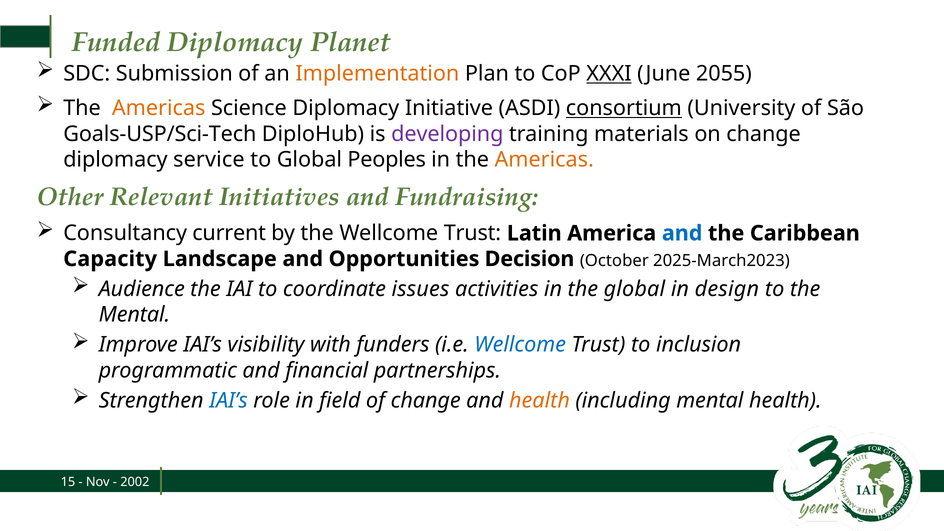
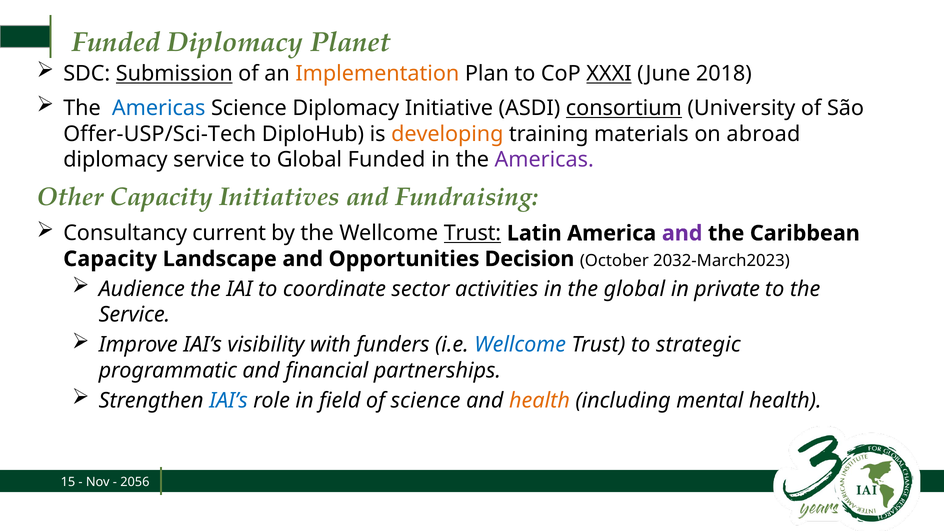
Submission underline: none -> present
2055: 2055 -> 2018
Americas at (159, 108) colour: orange -> blue
Goals-USP/Sci-Tech: Goals-USP/Sci-Tech -> Offer-USP/Sci-Tech
developing colour: purple -> orange
on change: change -> abroad
Global Peoples: Peoples -> Funded
Americas at (544, 160) colour: orange -> purple
Other Relevant: Relevant -> Capacity
Trust at (472, 233) underline: none -> present
and at (682, 233) colour: blue -> purple
2025-March2023: 2025-March2023 -> 2032-March2023
issues: issues -> sector
design: design -> private
Mental at (134, 315): Mental -> Service
inclusion: inclusion -> strategic
of change: change -> science
2002: 2002 -> 2056
